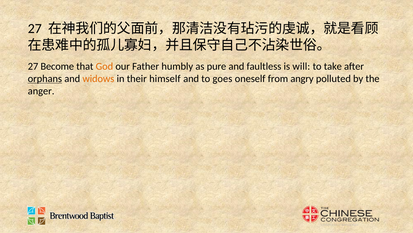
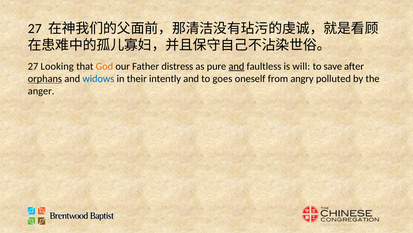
Become: Become -> Looking
humbly: humbly -> distress
and at (236, 66) underline: none -> present
take: take -> save
widows colour: orange -> blue
himself: himself -> intently
